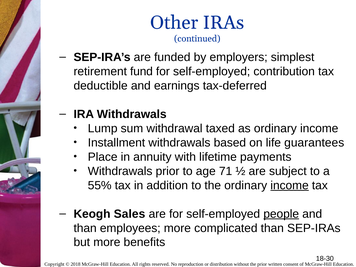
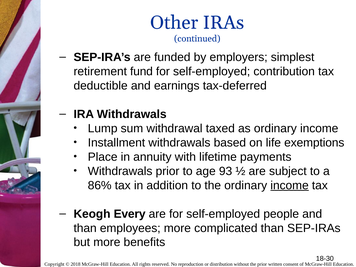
guarantees: guarantees -> exemptions
71: 71 -> 93
55%: 55% -> 86%
Sales: Sales -> Every
people underline: present -> none
